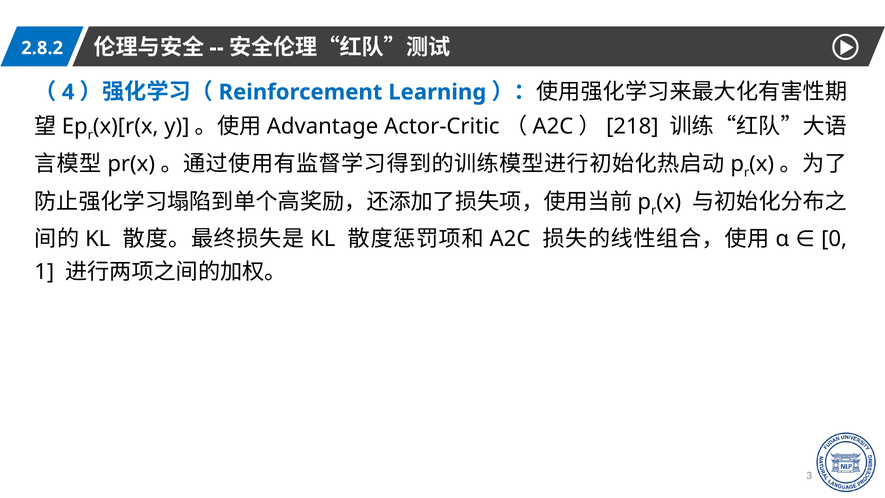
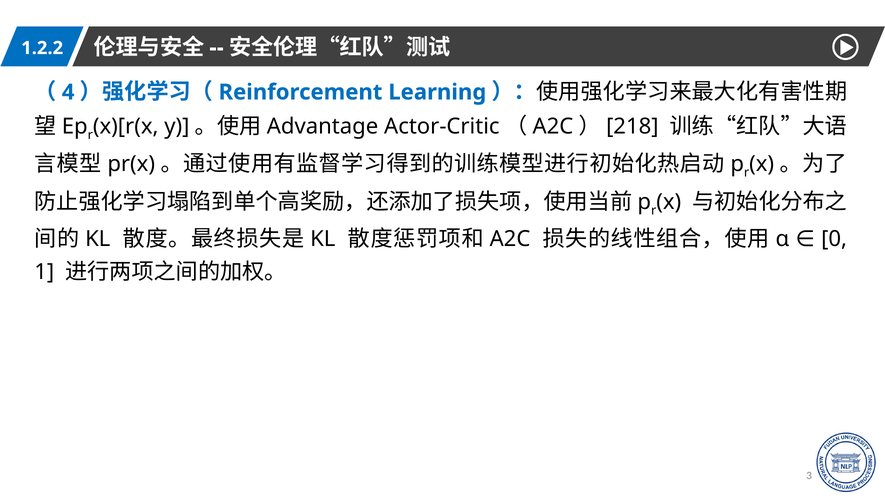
2.8.2: 2.8.2 -> 1.2.2
